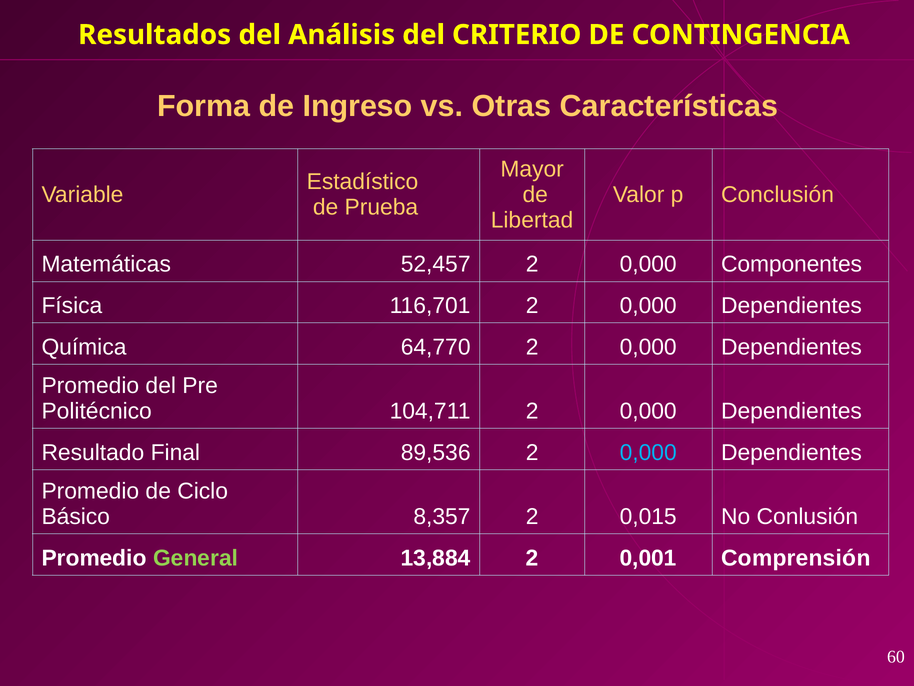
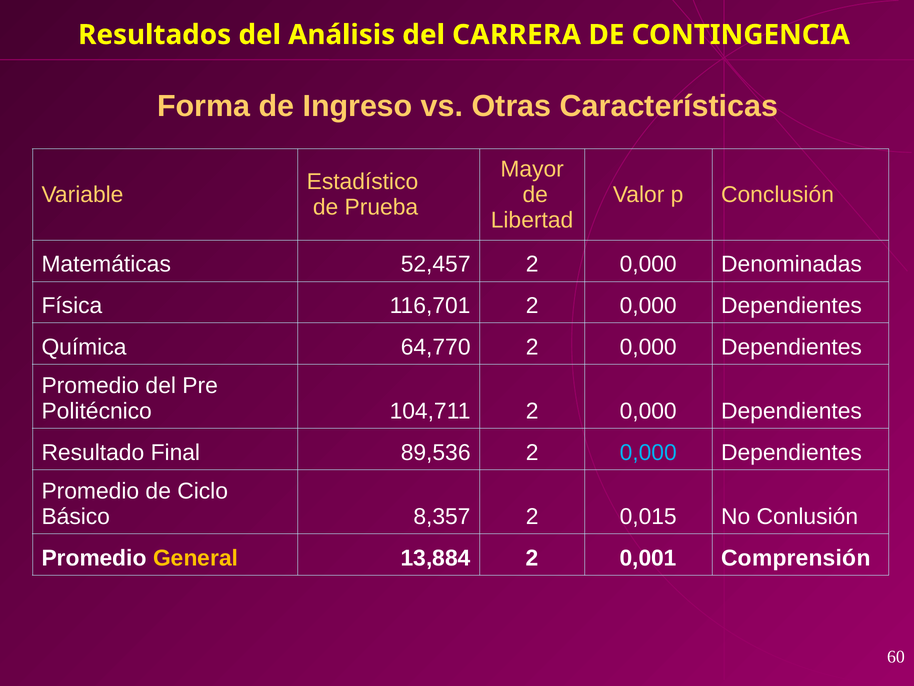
CRITERIO: CRITERIO -> CARRERA
Componentes: Componentes -> Denominadas
General colour: light green -> yellow
